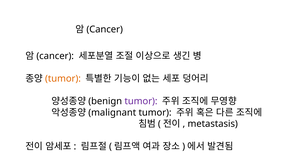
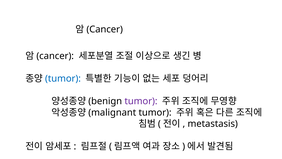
tumor at (63, 78) colour: orange -> blue
